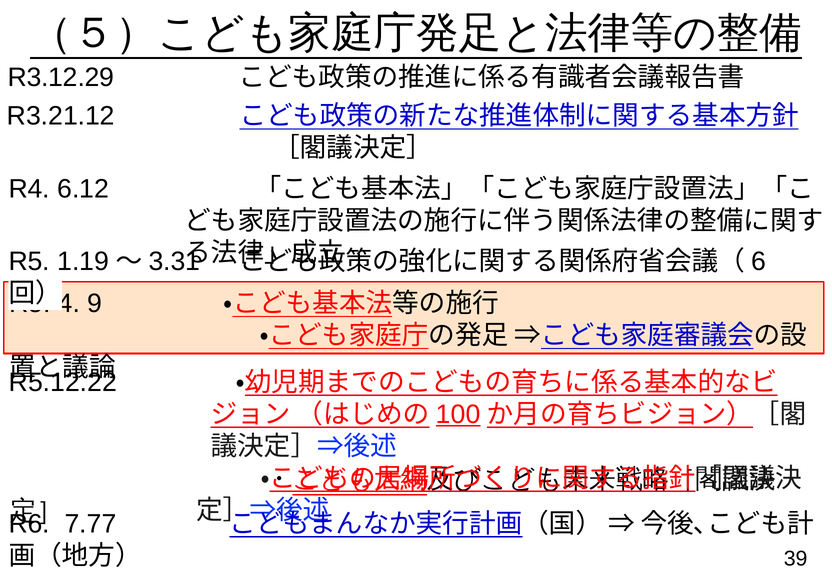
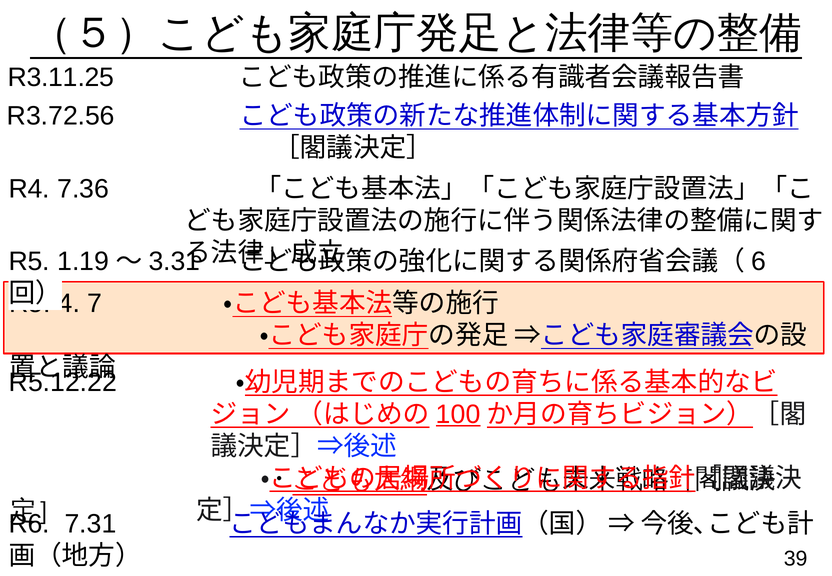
R3.12.29: R3.12.29 -> R3.11.25
R3.21.12: R3.21.12 -> R3.72.56
6.12: 6.12 -> 7.36
9: 9 -> 7
7.77: 7.77 -> 7.31
